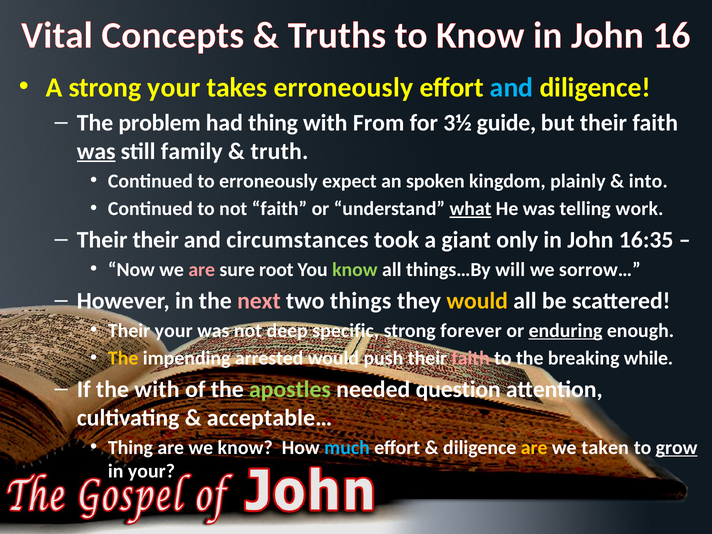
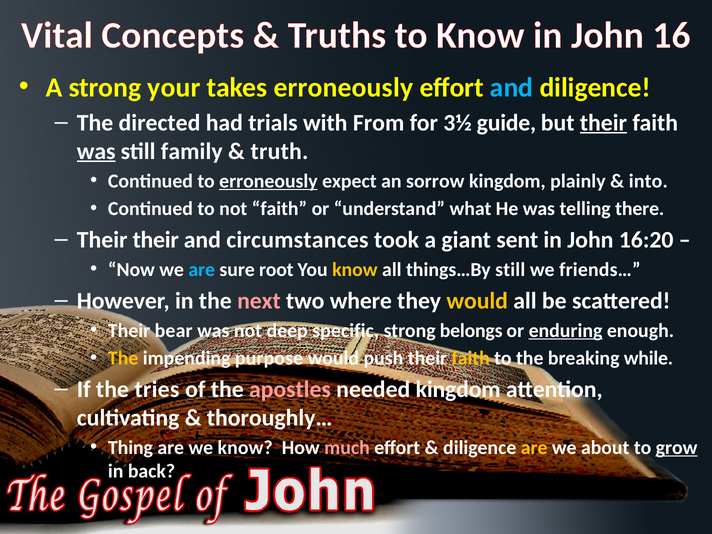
problem: problem -> directed
had thing: thing -> trials
their at (603, 123) underline: none -> present
erroneously at (268, 181) underline: none -> present
spoken: spoken -> sorrow
what underline: present -> none
work: work -> there
only: only -> sent
16:35: 16:35 -> 16:20
are at (202, 270) colour: pink -> light blue
know at (355, 270) colour: light green -> yellow
things…By will: will -> still
sorrow…: sorrow… -> friends…
things: things -> where
Their your: your -> bear
forever: forever -> belongs
arrested: arrested -> purpose
faith at (471, 358) colour: pink -> yellow
the with: with -> tries
apostles colour: light green -> pink
needed question: question -> kingdom
acceptable…: acceptable… -> thoroughly…
much colour: light blue -> pink
taken: taken -> about
in your: your -> back
